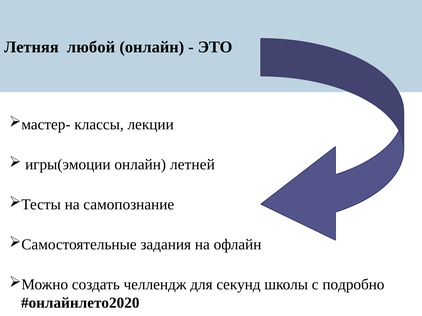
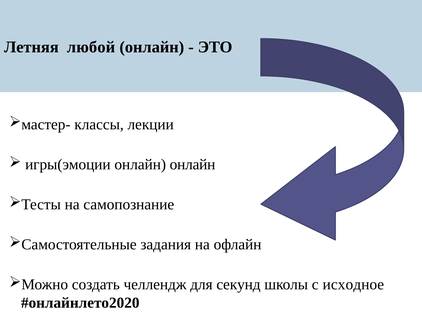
онлайн летней: летней -> онлайн
подробно: подробно -> исходное
